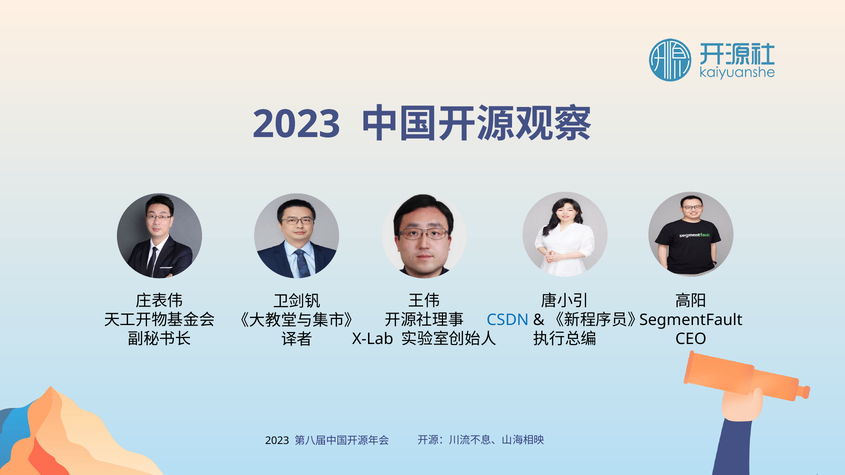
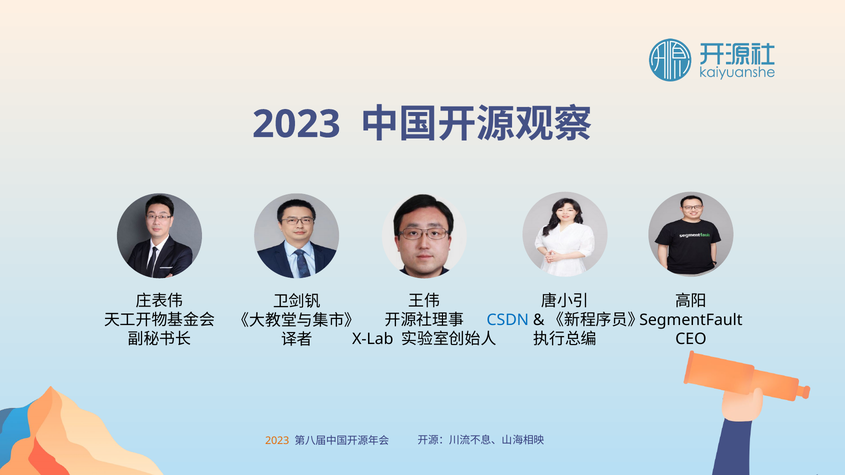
2023 at (277, 441) colour: black -> orange
